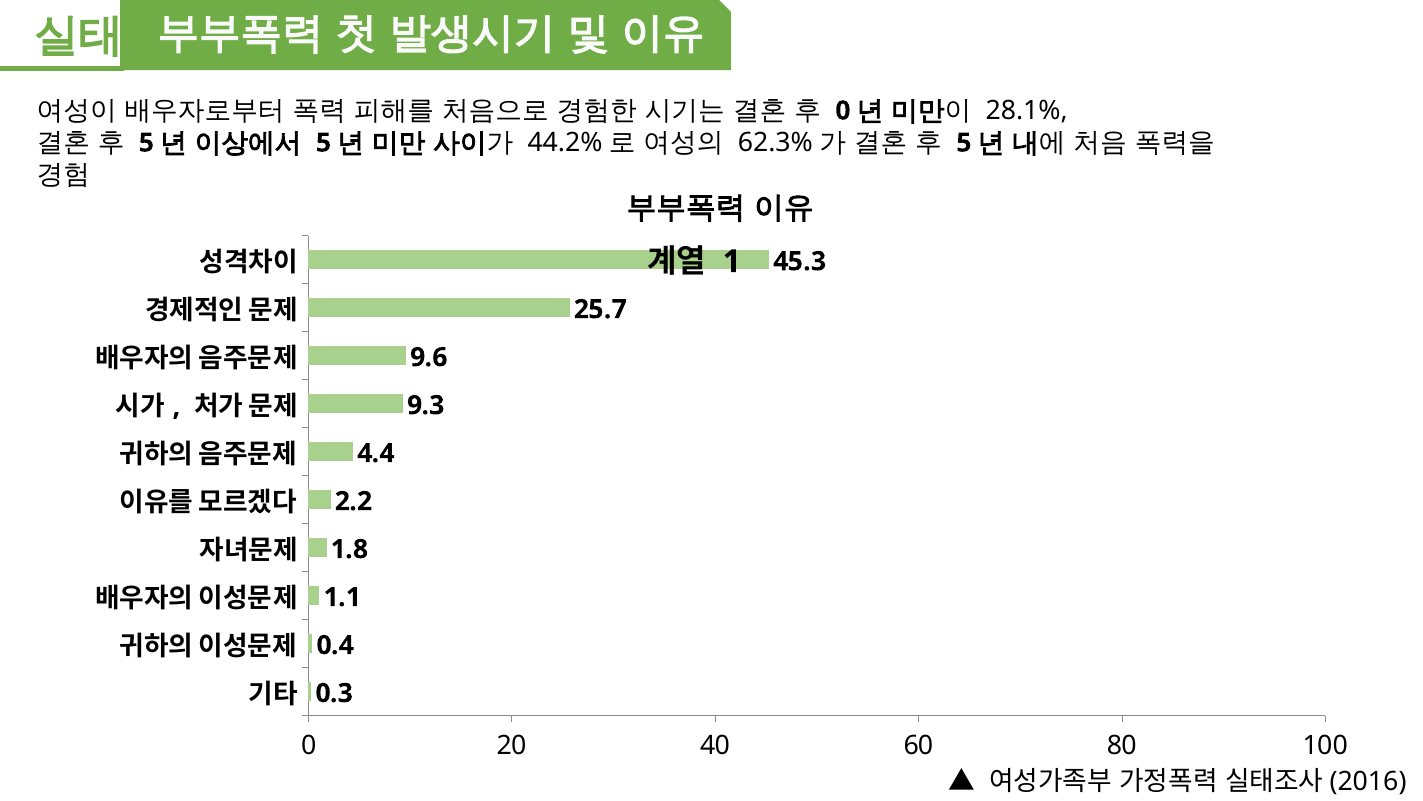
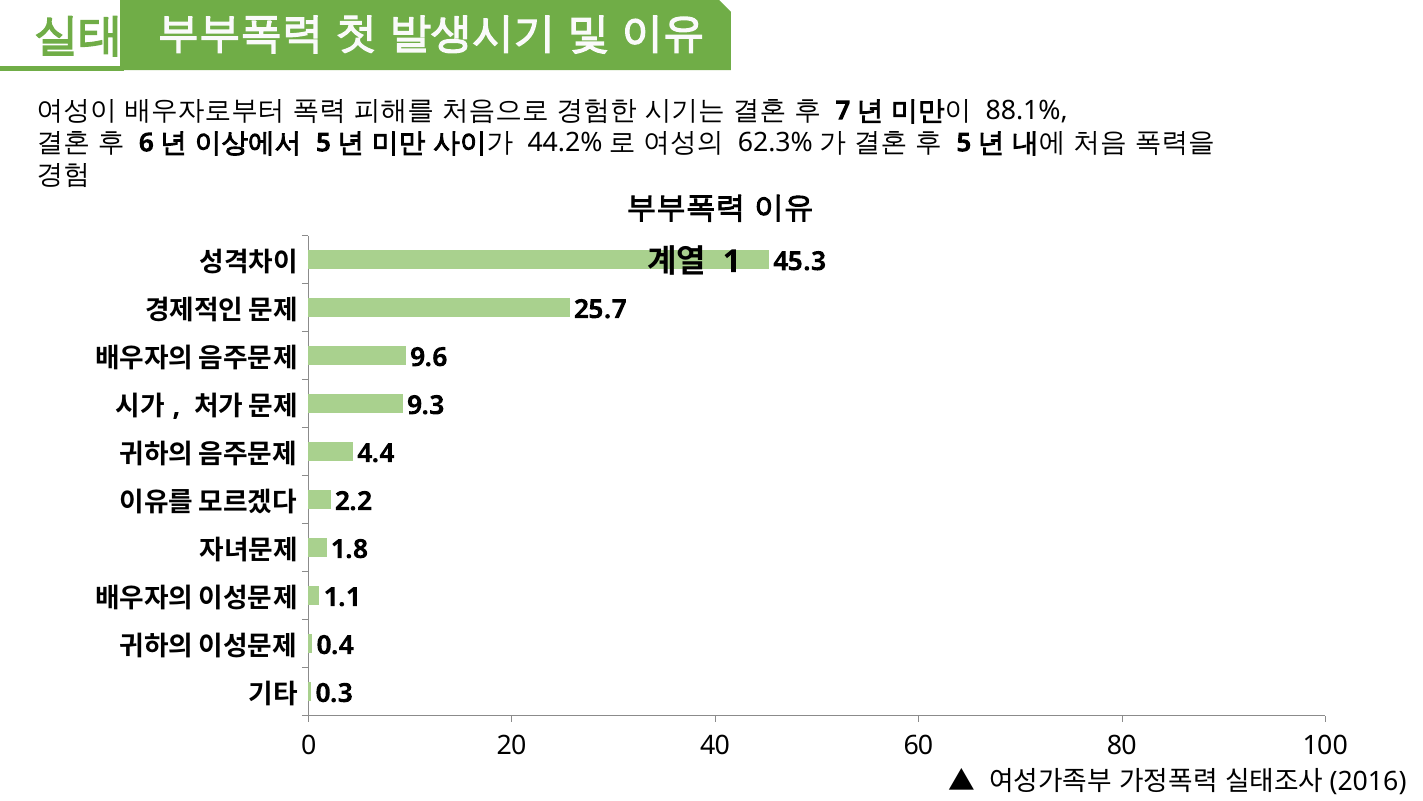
0 at (843, 111): 0 -> 7
28.1%: 28.1% -> 88.1%
5 at (146, 143): 5 -> 6
